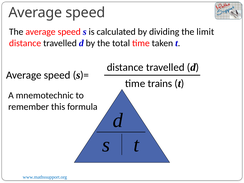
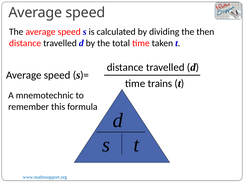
limit: limit -> then
